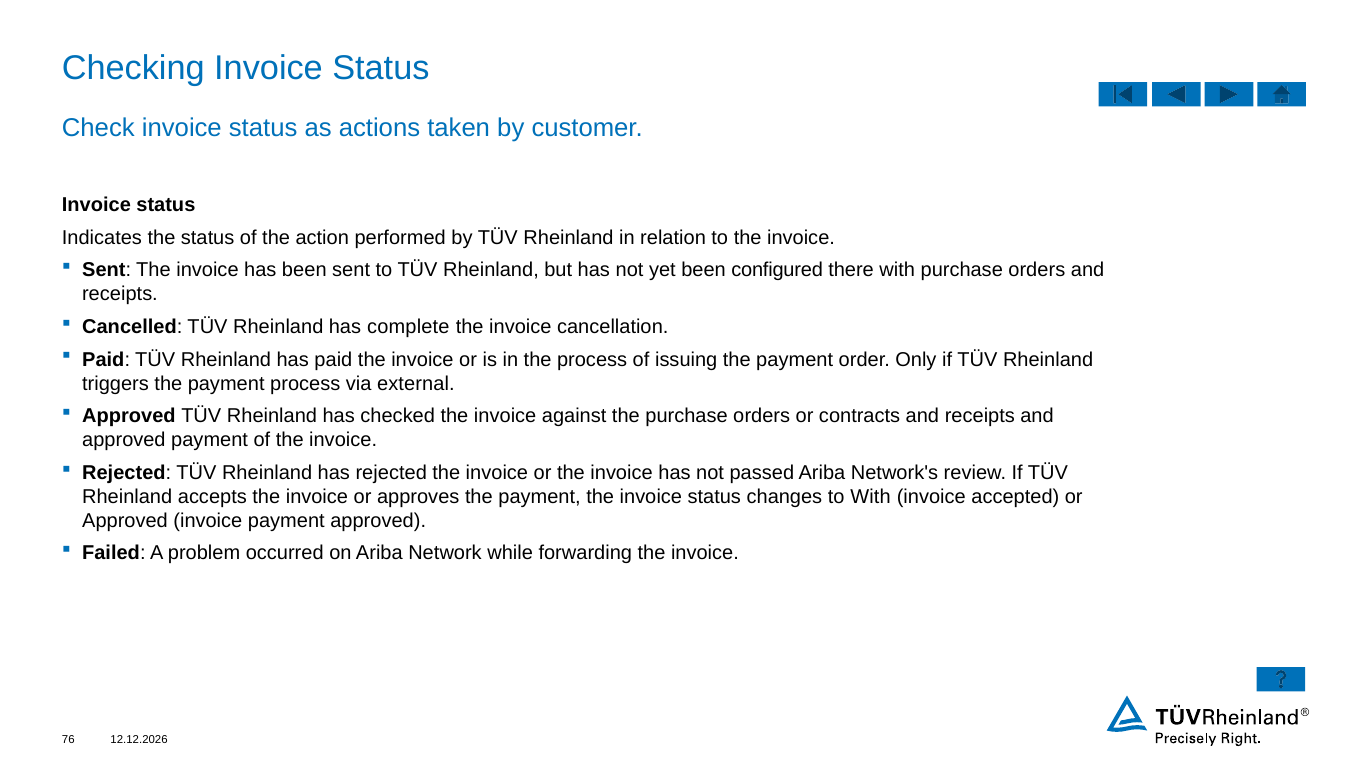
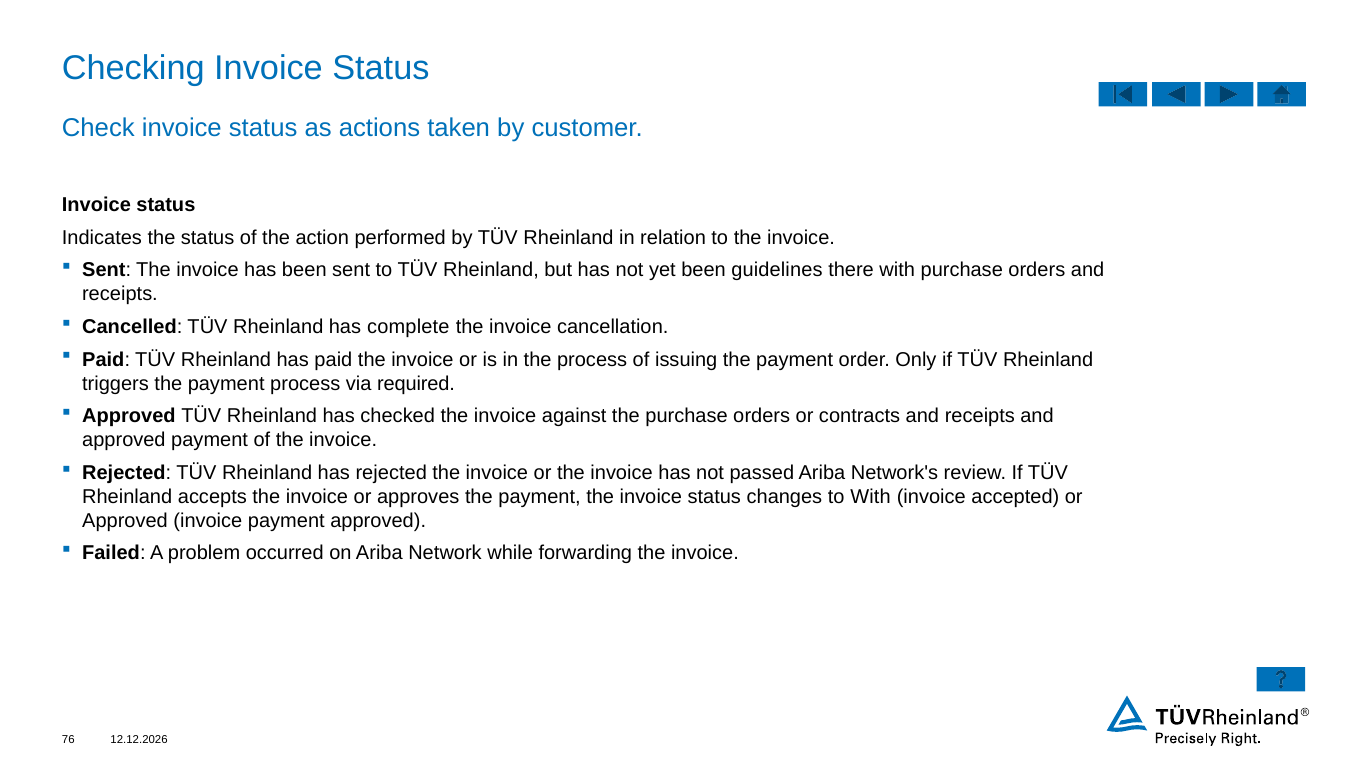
configured: configured -> guidelines
external: external -> required
